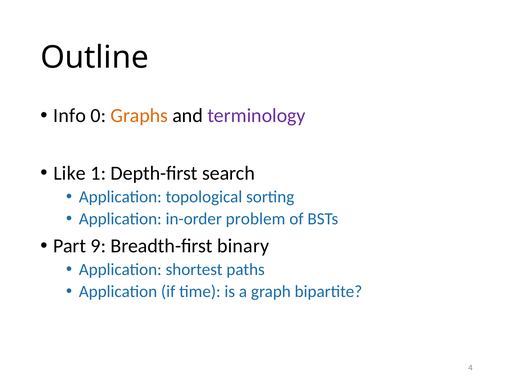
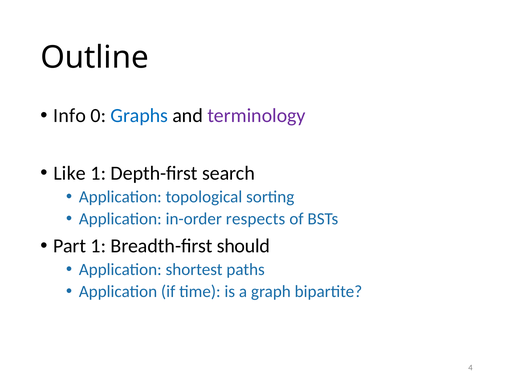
Graphs colour: orange -> blue
problem: problem -> respects
Part 9: 9 -> 1
binary: binary -> should
